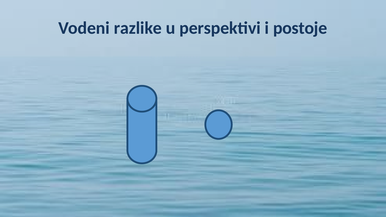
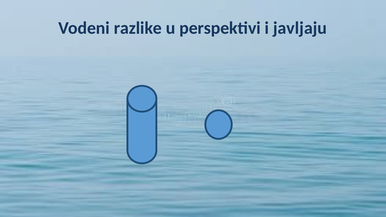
postoje: postoje -> javljaju
